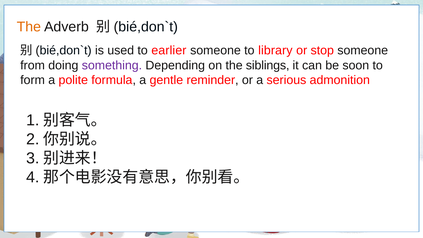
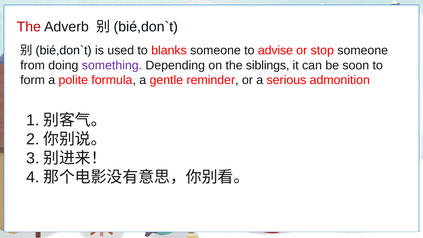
The at (29, 27) colour: orange -> red
earlier: earlier -> blanks
library: library -> advise
